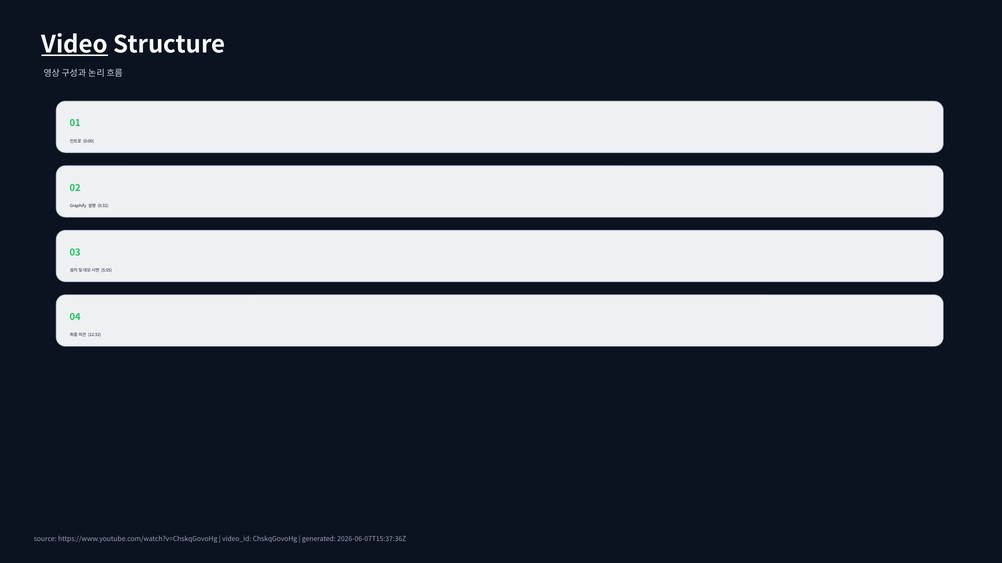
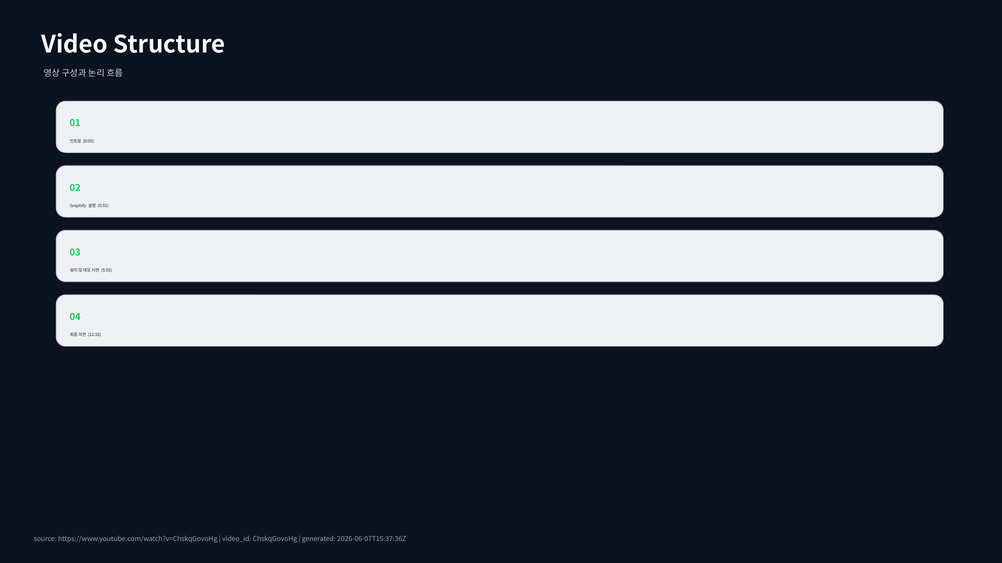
Video underline: present -> none
